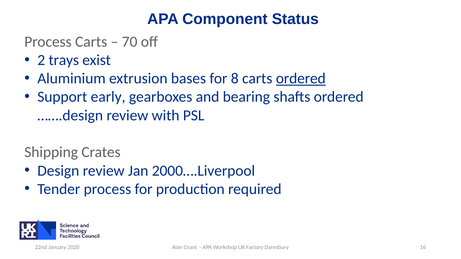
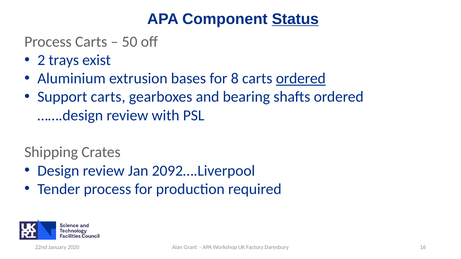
Status underline: none -> present
70: 70 -> 50
Support early: early -> carts
2000….Liverpool: 2000….Liverpool -> 2092….Liverpool
